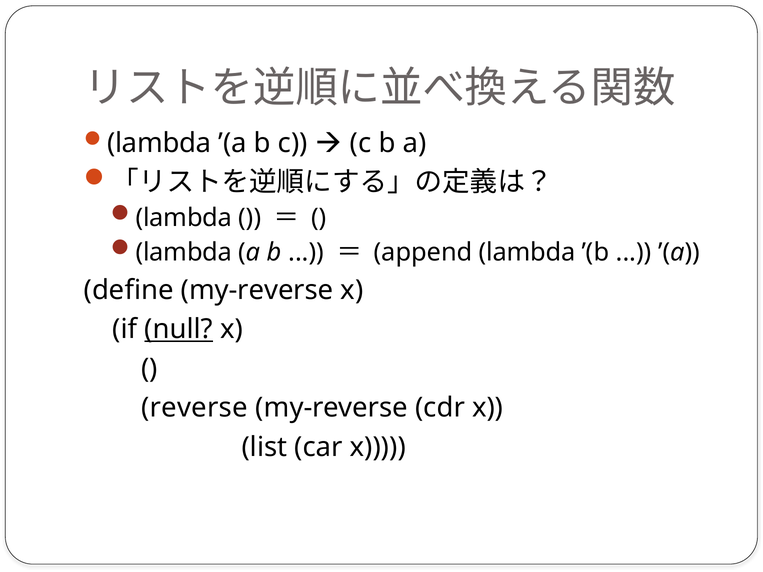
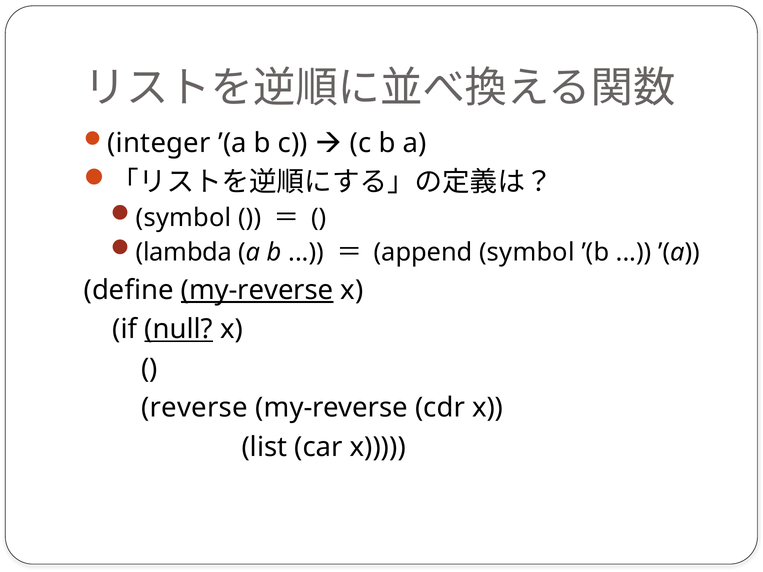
lambda at (159, 143): lambda -> integer
lambda at (184, 218): lambda -> symbol
append lambda: lambda -> symbol
my-reverse at (257, 290) underline: none -> present
